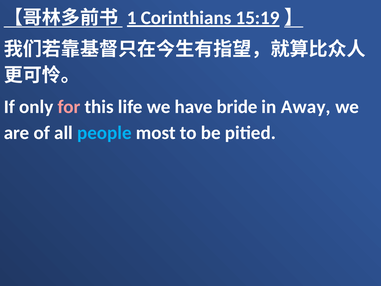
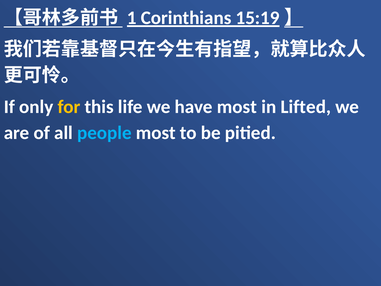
for colour: pink -> yellow
have bride: bride -> most
Away: Away -> Lifted
